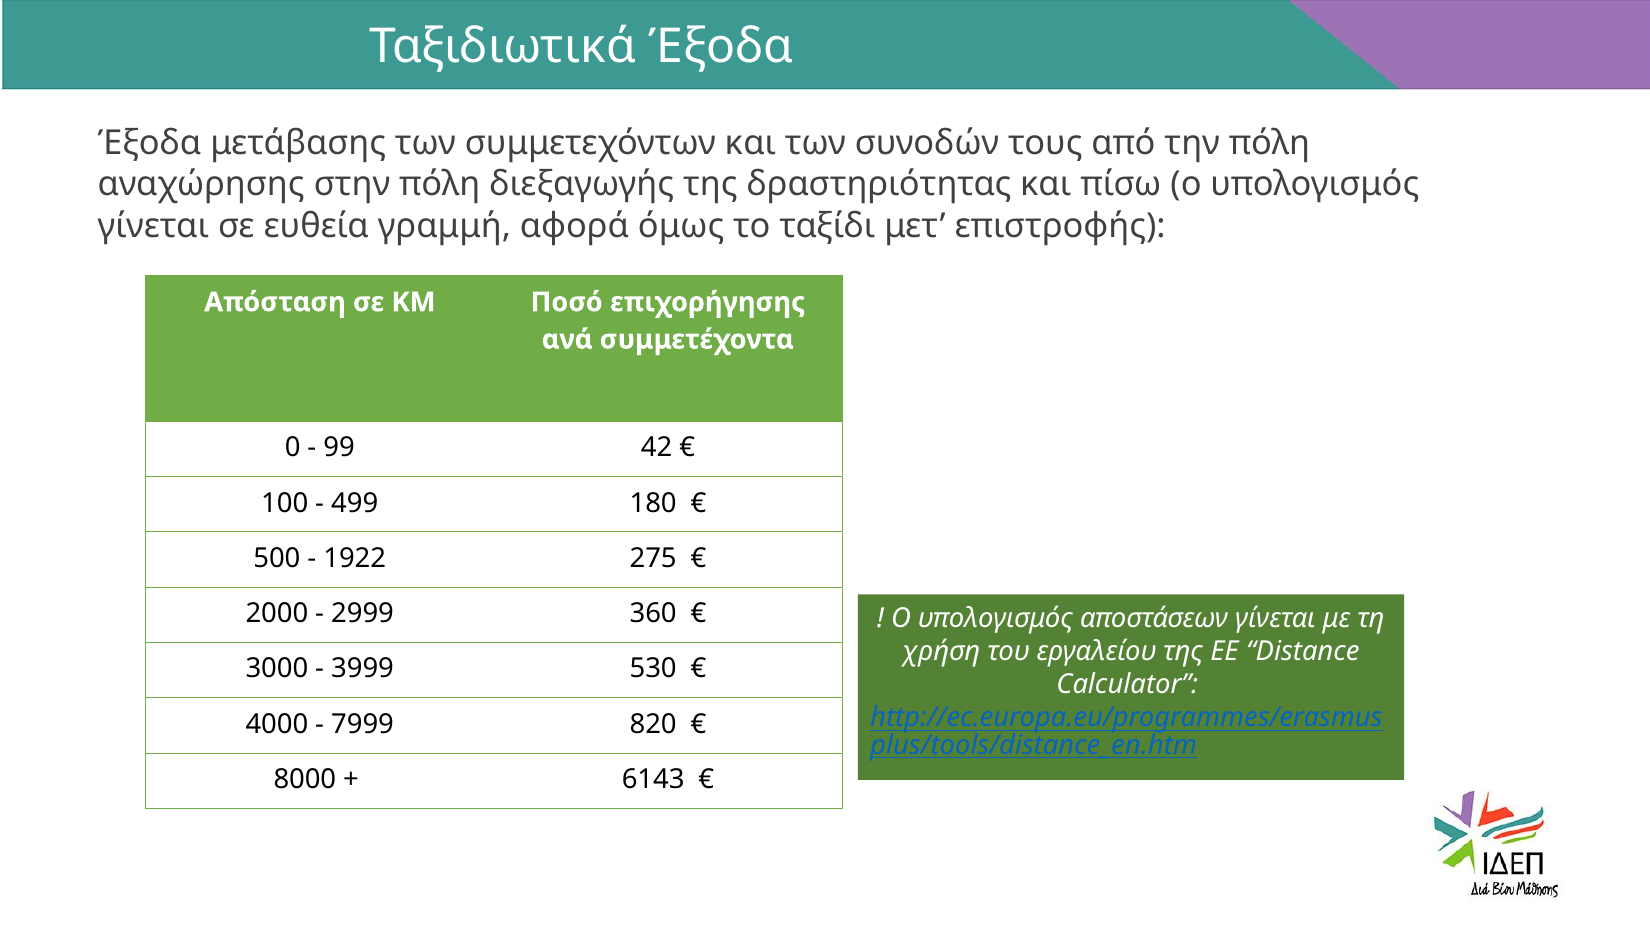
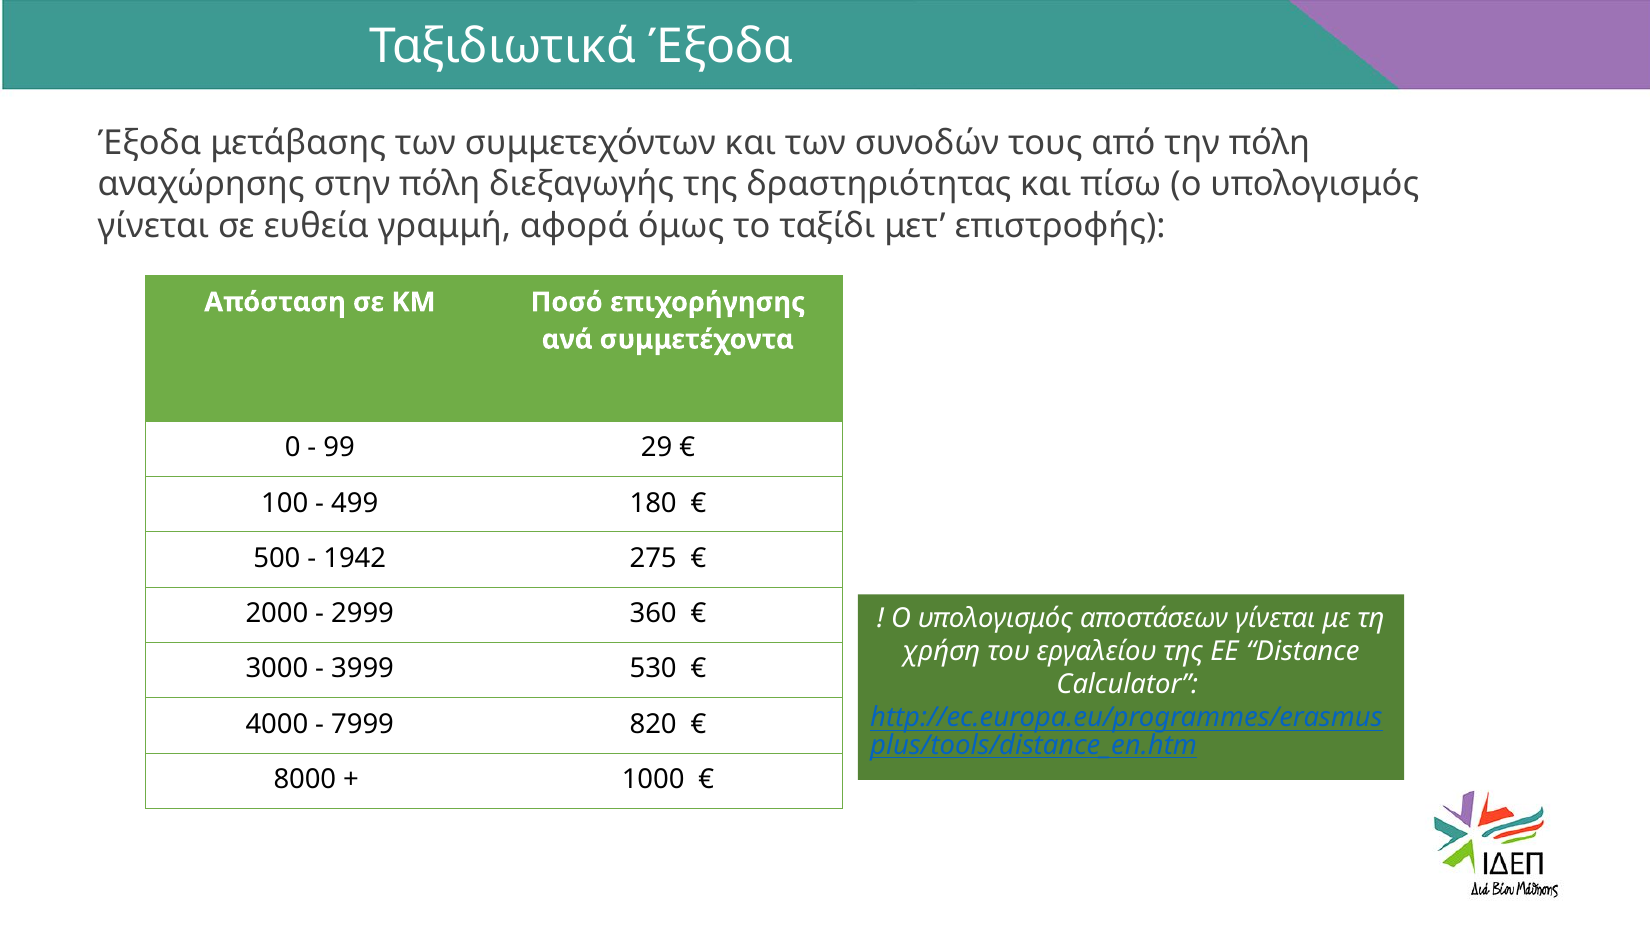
42: 42 -> 29
1922: 1922 -> 1942
6143: 6143 -> 1000
